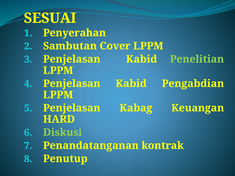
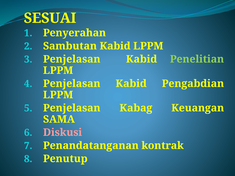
Sambutan Cover: Cover -> Kabid
HARD: HARD -> SAMA
Diskusi colour: light green -> pink
